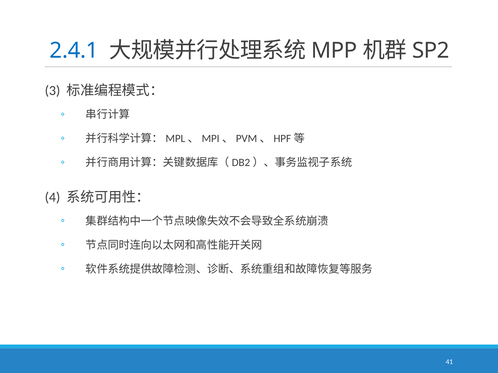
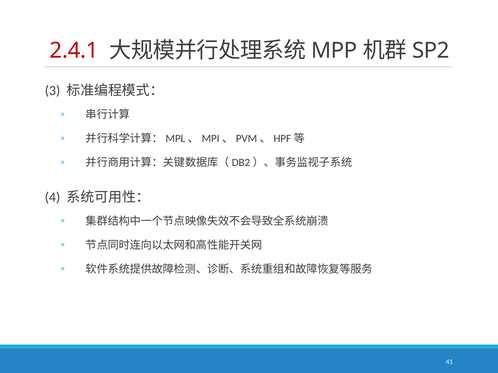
2.4.1 colour: blue -> red
